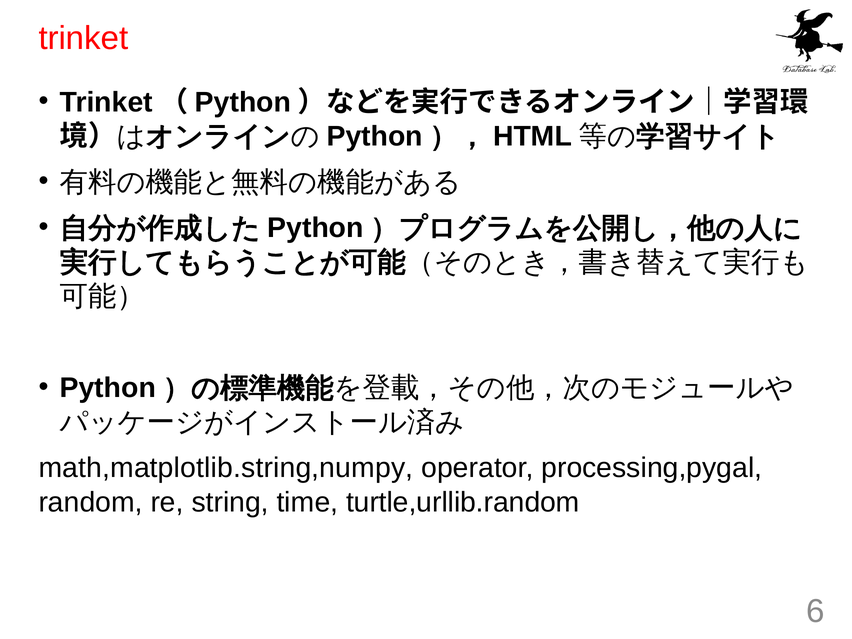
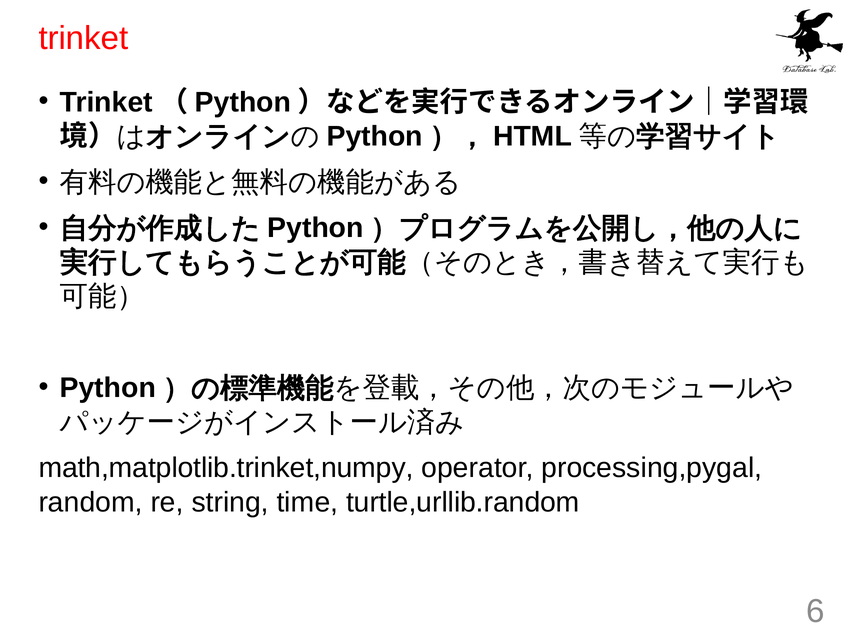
math,matplotlib.string,numpy: math,matplotlib.string,numpy -> math,matplotlib.trinket,numpy
